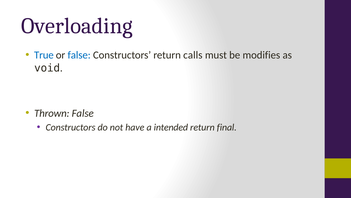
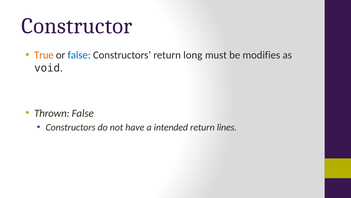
Overloading: Overloading -> Constructor
True colour: blue -> orange
calls: calls -> long
final: final -> lines
